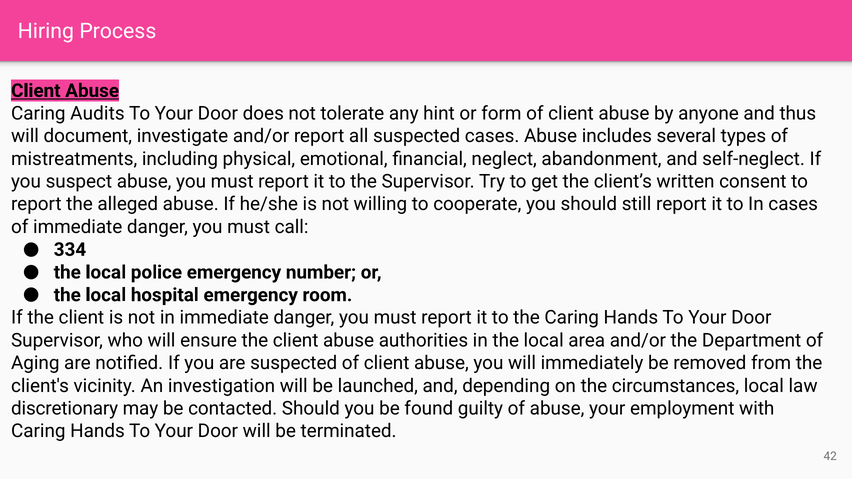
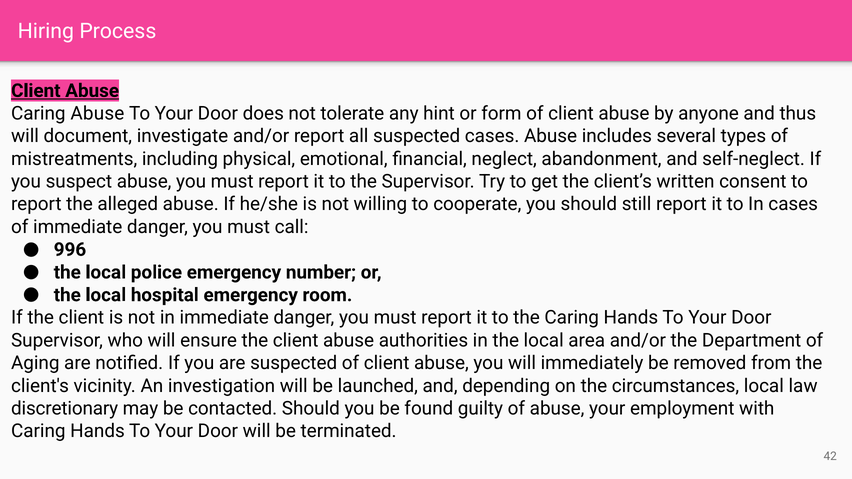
Caring Audits: Audits -> Abuse
334: 334 -> 996
